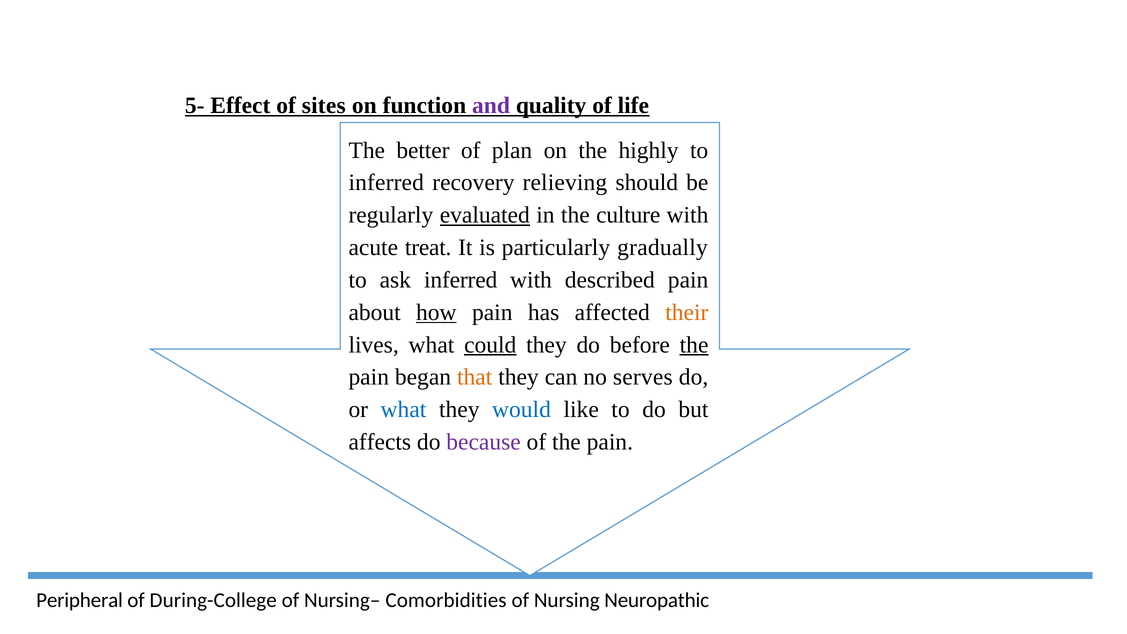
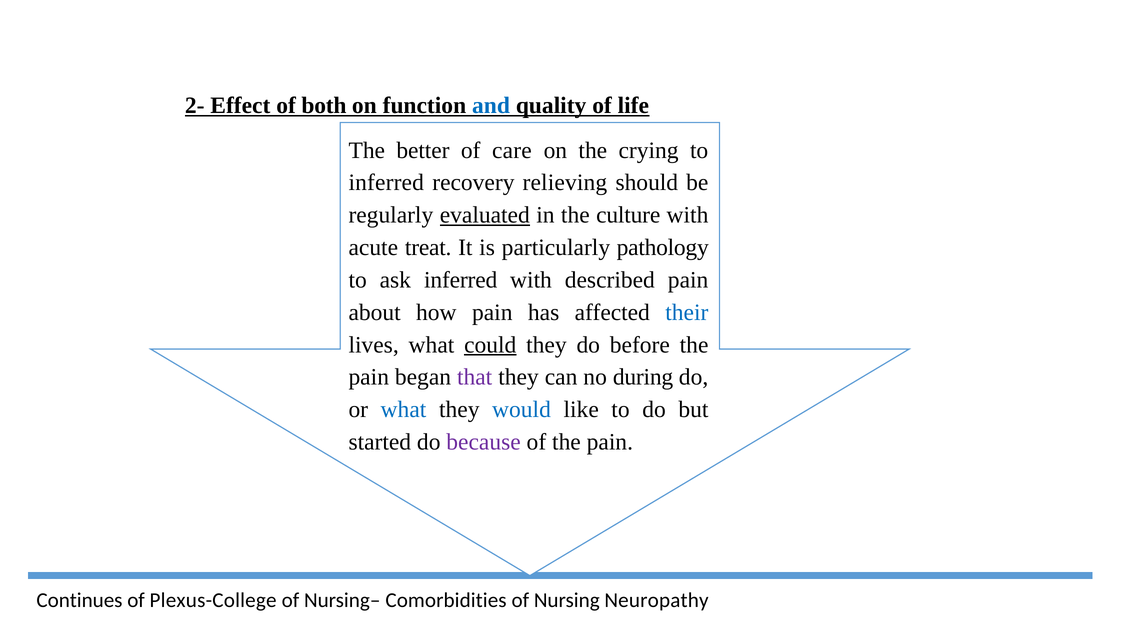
5-: 5- -> 2-
sites: sites -> both
and colour: purple -> blue
plan: plan -> care
highly: highly -> crying
gradually: gradually -> pathology
how underline: present -> none
their colour: orange -> blue
the at (694, 345) underline: present -> none
that colour: orange -> purple
serves: serves -> during
affects: affects -> started
Peripheral: Peripheral -> Continues
During-College: During-College -> Plexus-College
Neuropathic: Neuropathic -> Neuropathy
